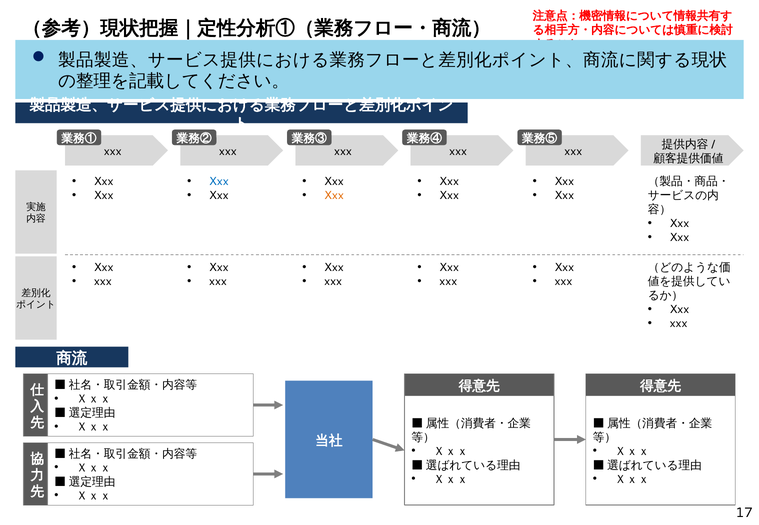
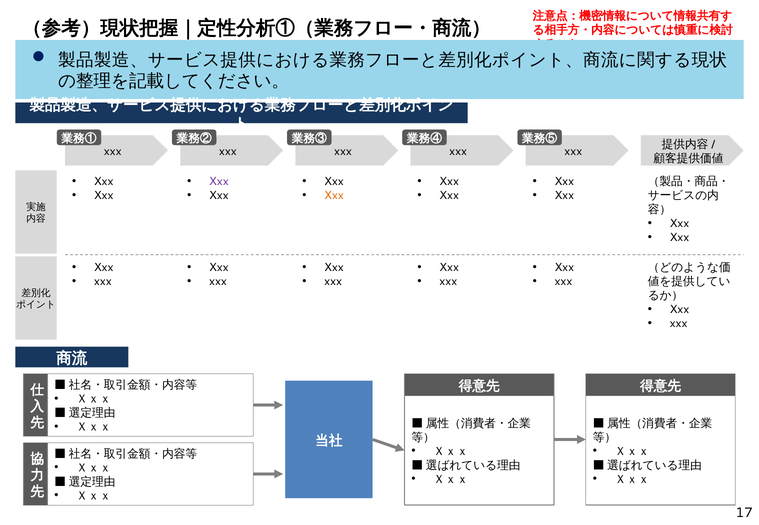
Xxx at (219, 182) colour: blue -> purple
